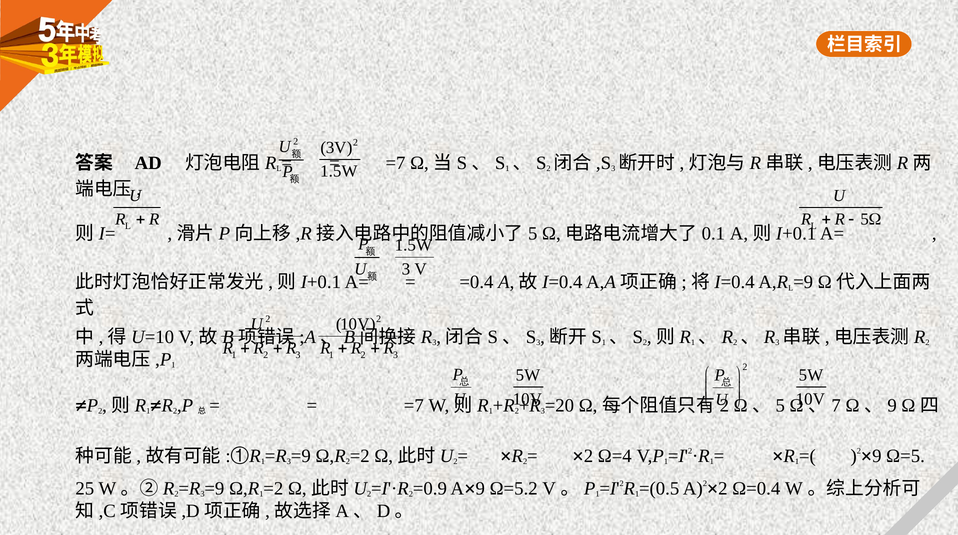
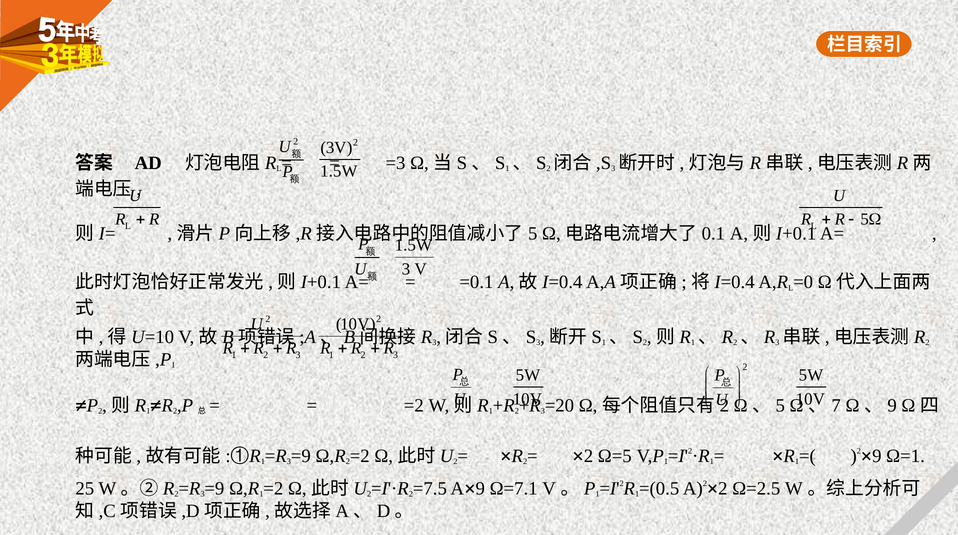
=7 at (395, 163): =7 -> =3
=0.4: =0.4 -> =0.1
=9 at (803, 283): =9 -> =0
=7 at (414, 406): =7 -> =2
Ω=4: Ω=4 -> Ω=5
Ω=5: Ω=5 -> Ω=1
=0.9: =0.9 -> =7.5
Ω=5.2: Ω=5.2 -> Ω=7.1
Ω=0.4: Ω=0.4 -> Ω=2.5
